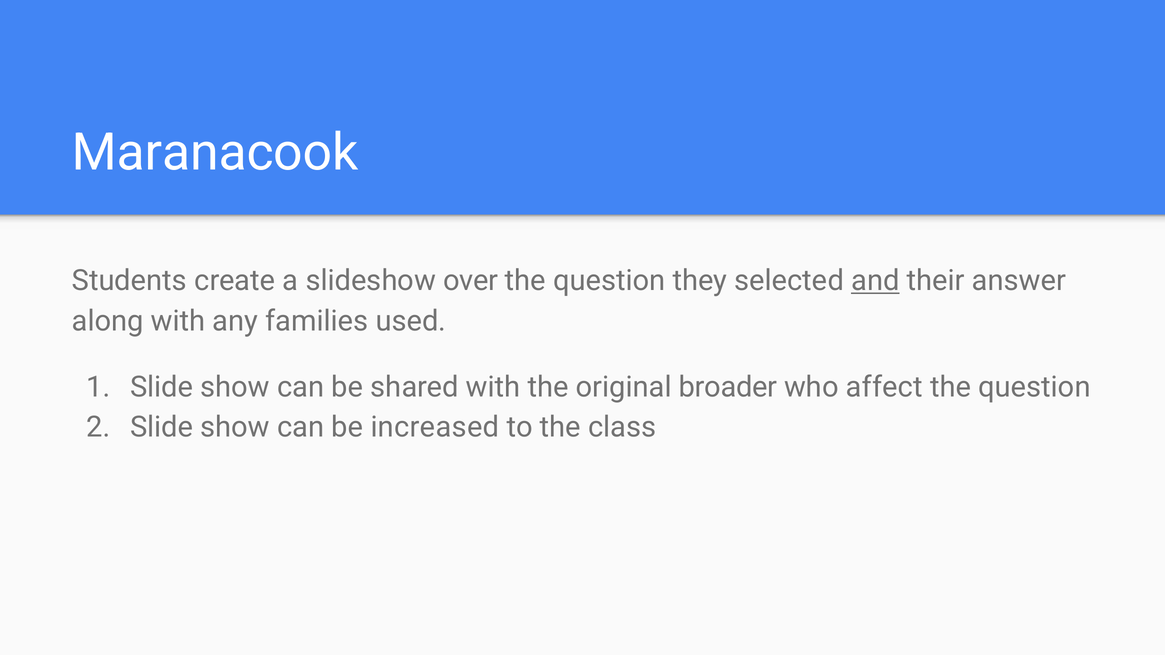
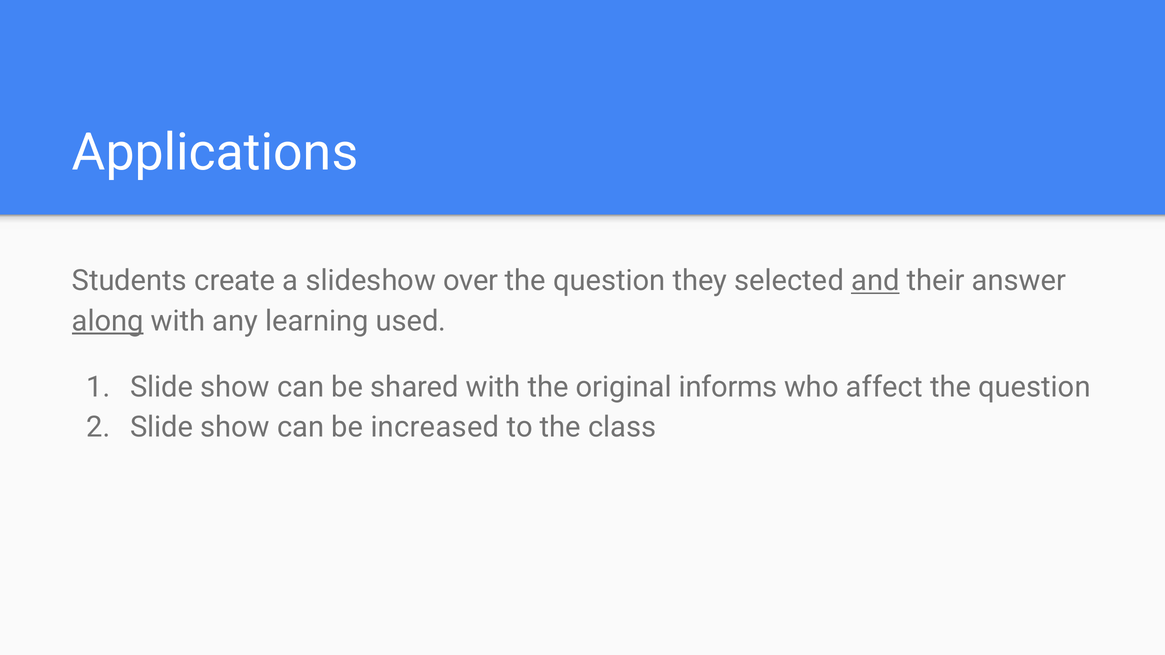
Maranacook: Maranacook -> Applications
along underline: none -> present
families: families -> learning
broader: broader -> informs
